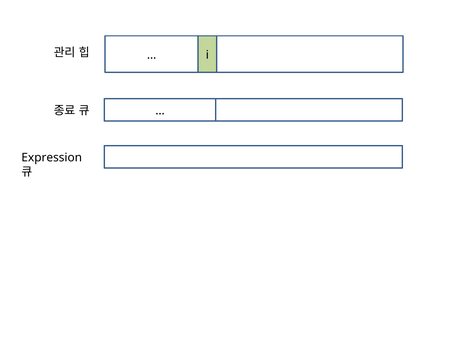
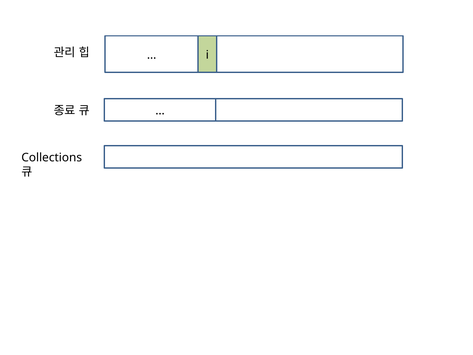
Expression: Expression -> Collections
